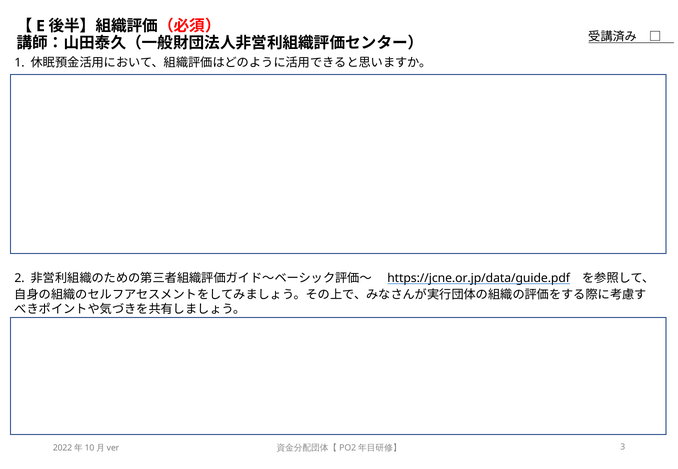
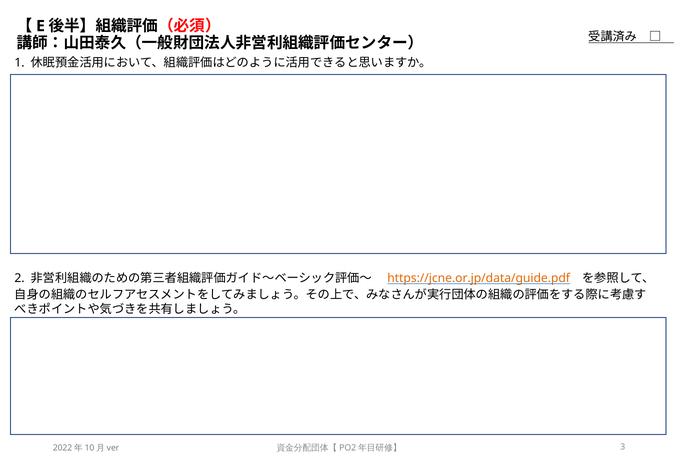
https://jcne.or.jp/data/guide.pdf colour: black -> orange
